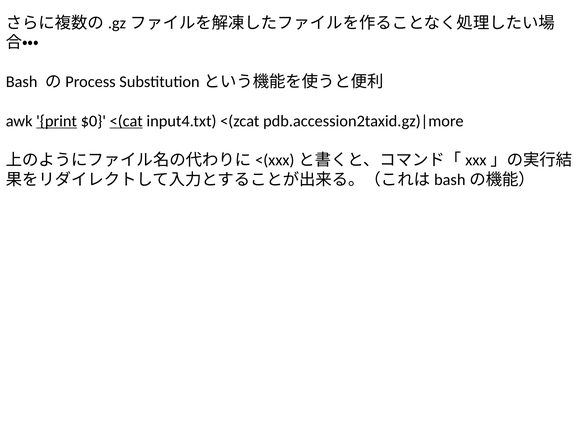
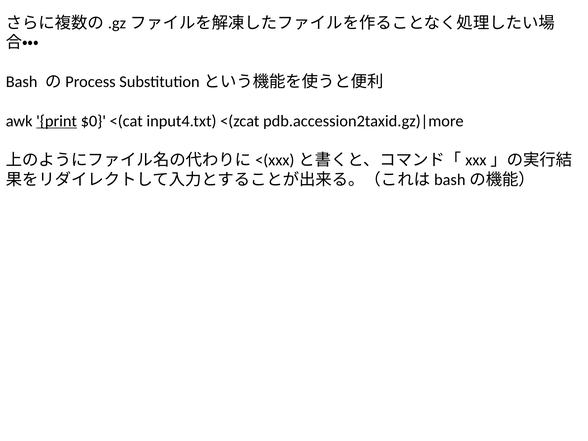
<(cat underline: present -> none
